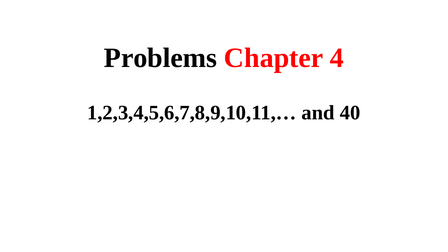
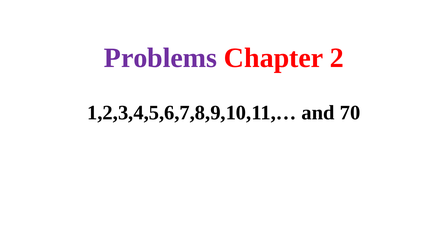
Problems colour: black -> purple
4: 4 -> 2
40: 40 -> 70
